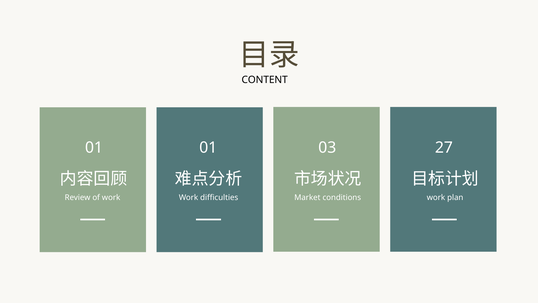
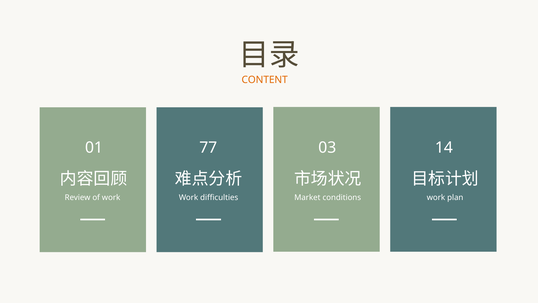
CONTENT colour: black -> orange
01 01: 01 -> 77
27: 27 -> 14
